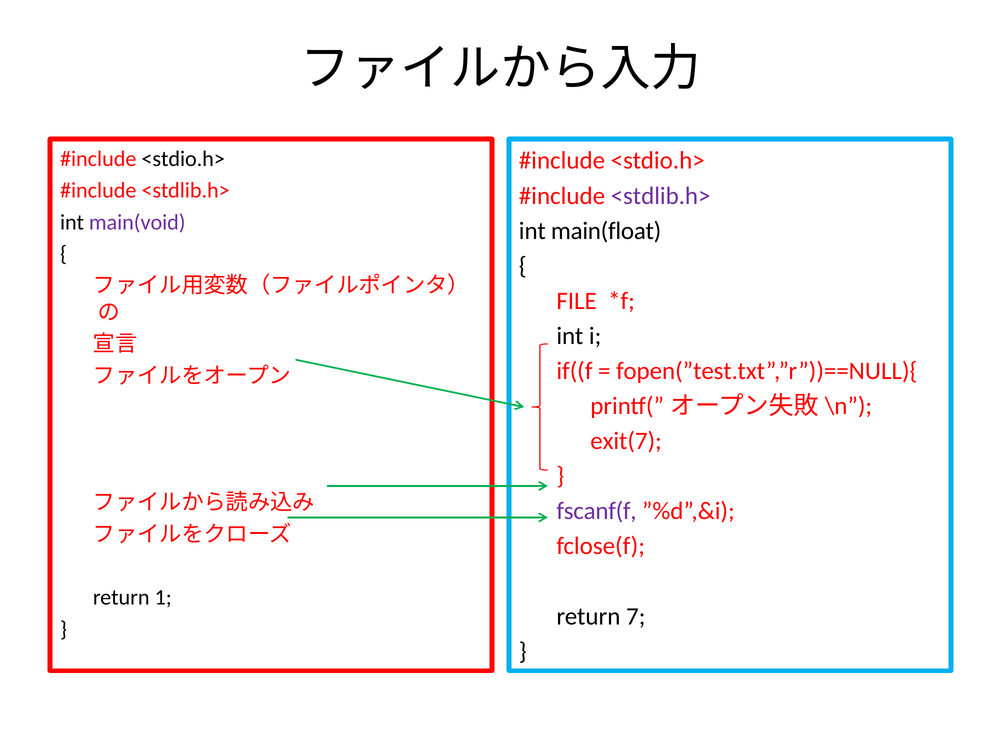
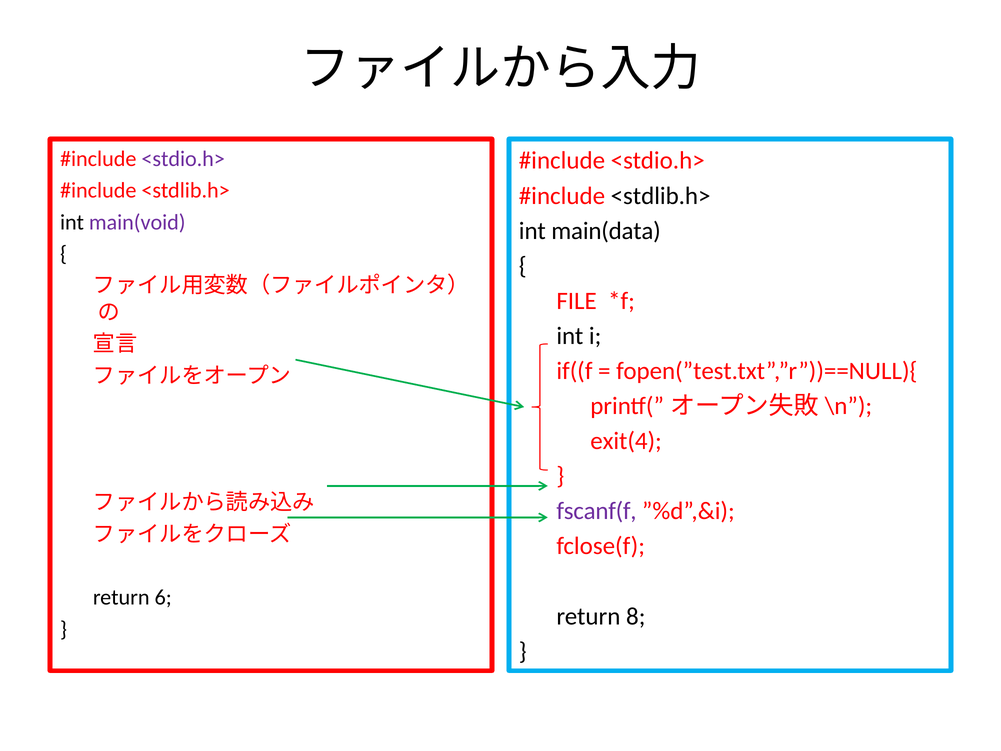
<stdio.h> at (183, 159) colour: black -> purple
<stdlib.h> at (661, 196) colour: purple -> black
main(float: main(float -> main(data
exit(7: exit(7 -> exit(4
1: 1 -> 6
7: 7 -> 8
